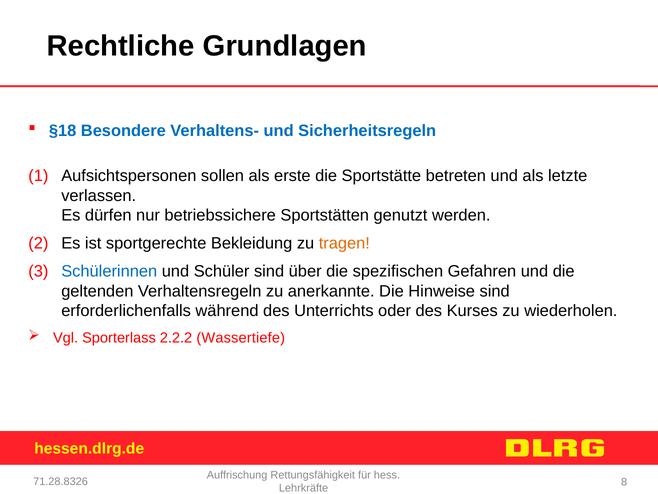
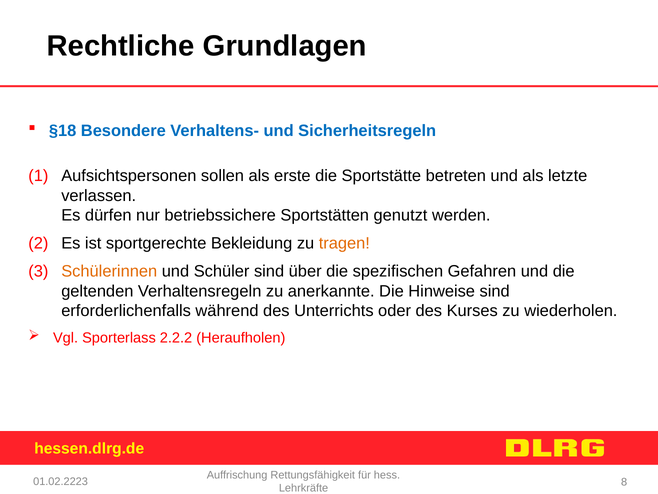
Schülerinnen colour: blue -> orange
Wassertiefe: Wassertiefe -> Heraufholen
71.28.8326: 71.28.8326 -> 01.02.2223
